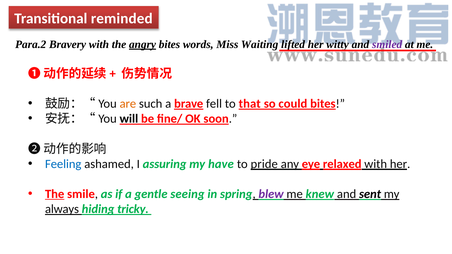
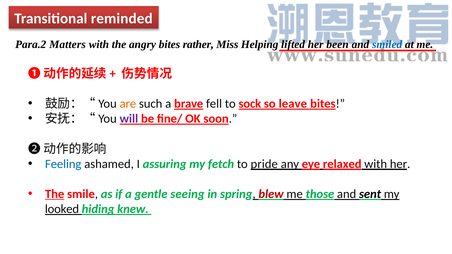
Bravery: Bravery -> Matters
angry underline: present -> none
words: words -> rather
Waiting: Waiting -> Helping
witty: witty -> been
smiled colour: purple -> blue
that: that -> sock
could: could -> leave
will colour: black -> purple
have: have -> fetch
blew colour: purple -> red
knew: knew -> those
always: always -> looked
tricky: tricky -> knew
